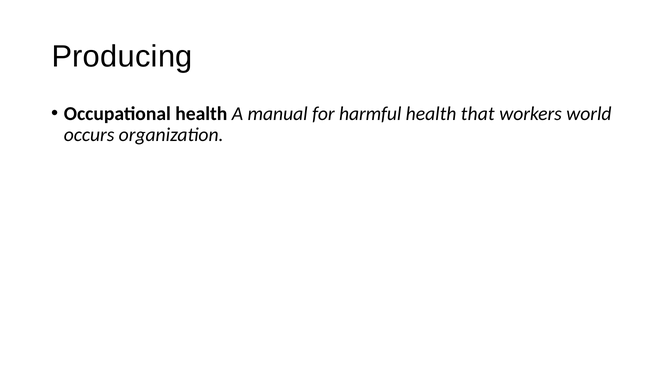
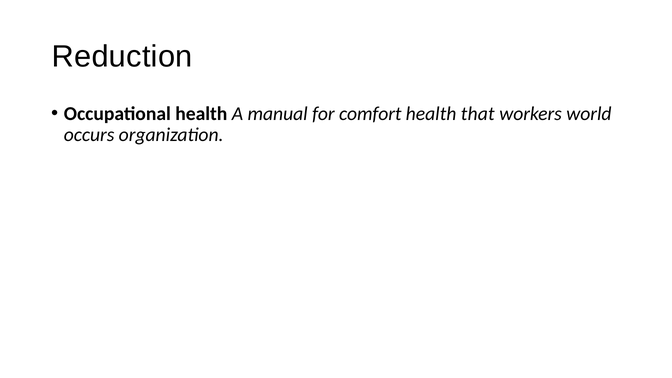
Producing: Producing -> Reduction
harmful: harmful -> comfort
